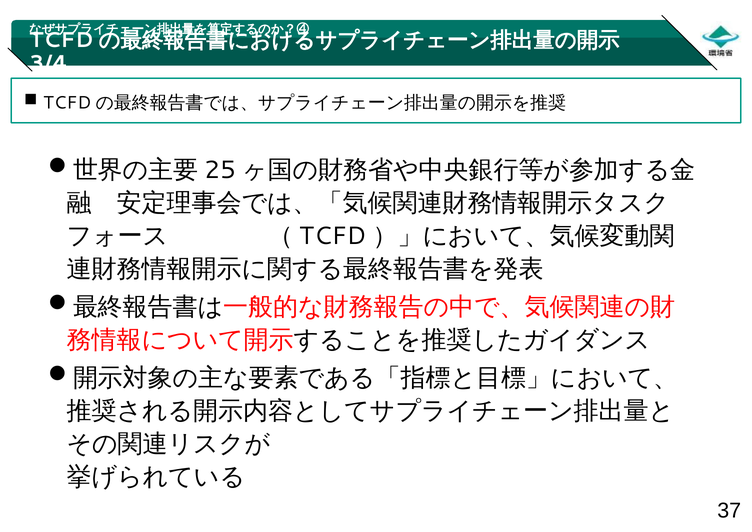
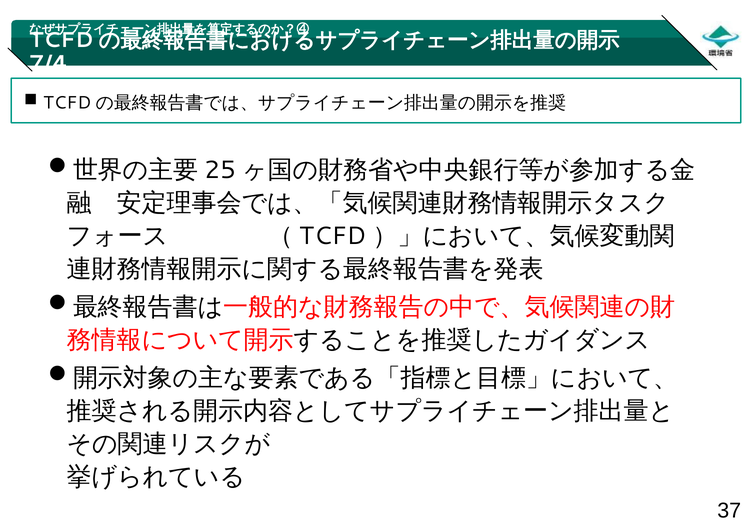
3/4: 3/4 -> 7/4
